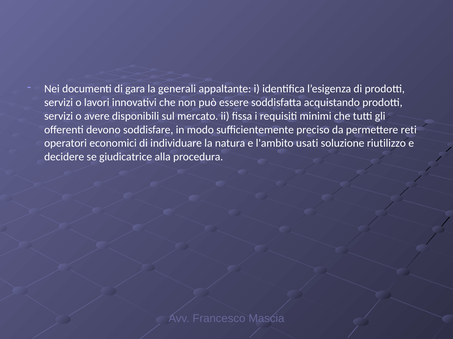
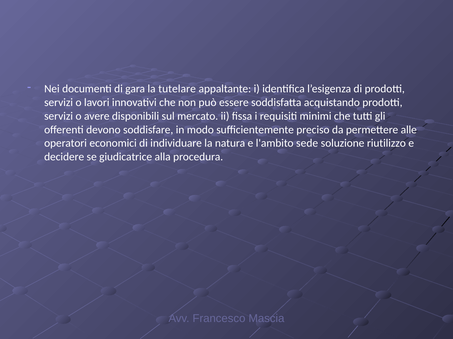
generali: generali -> tutelare
reti: reti -> alle
usati: usati -> sede
